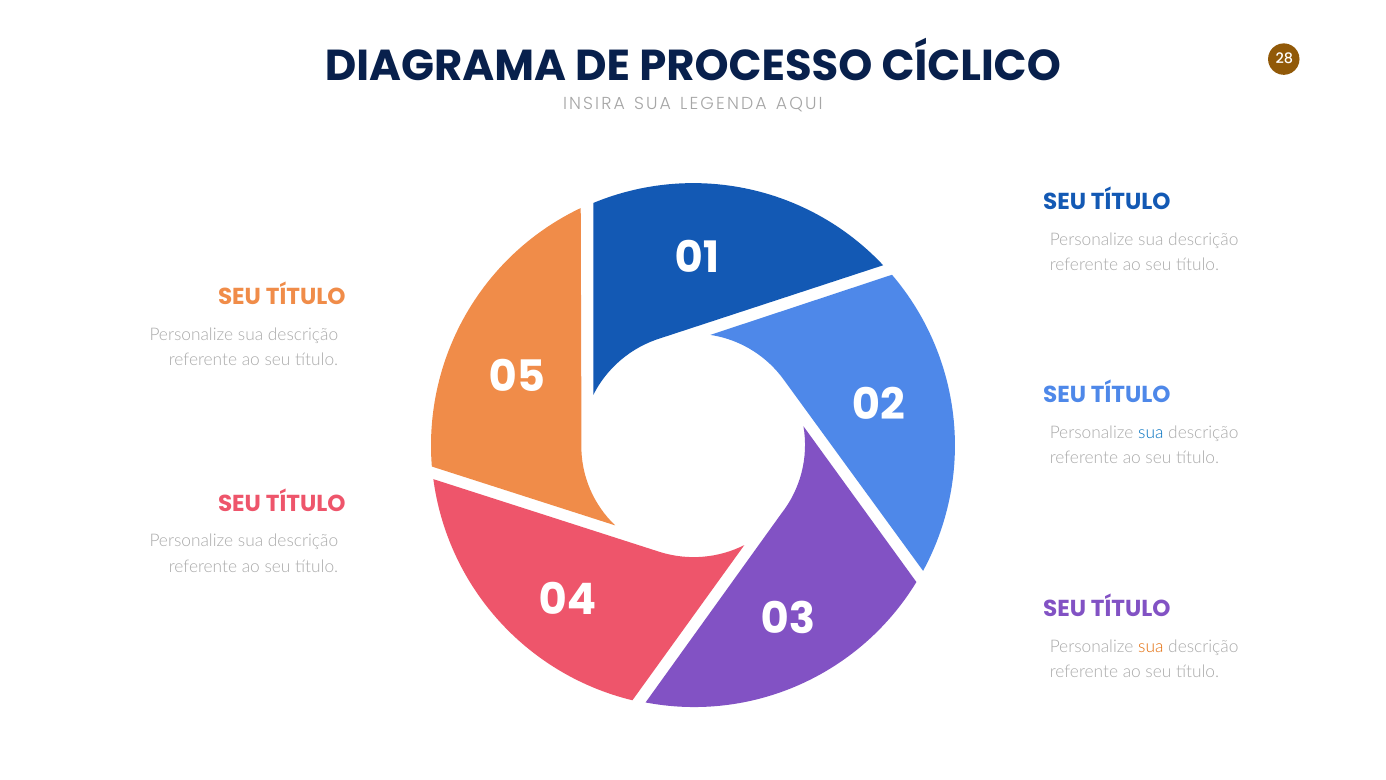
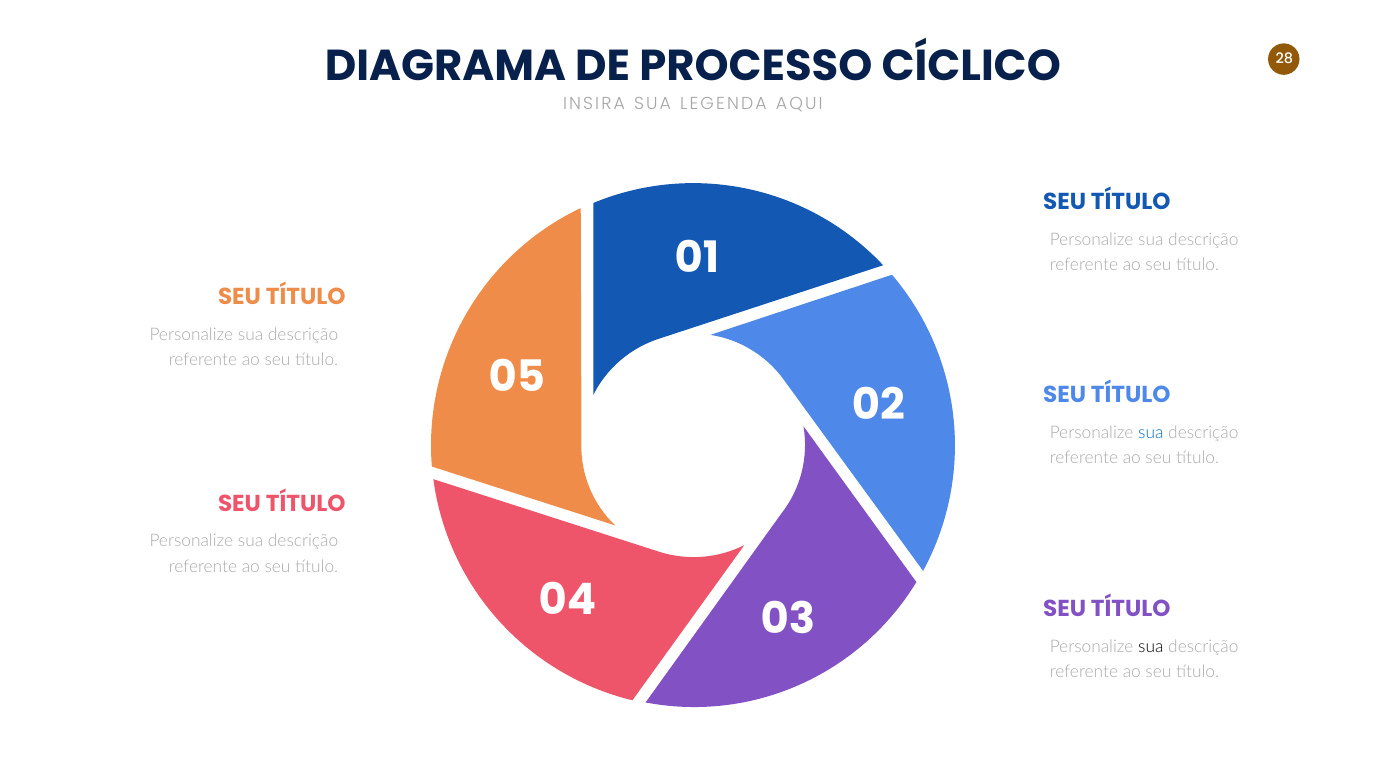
sua at (1151, 646) colour: orange -> black
